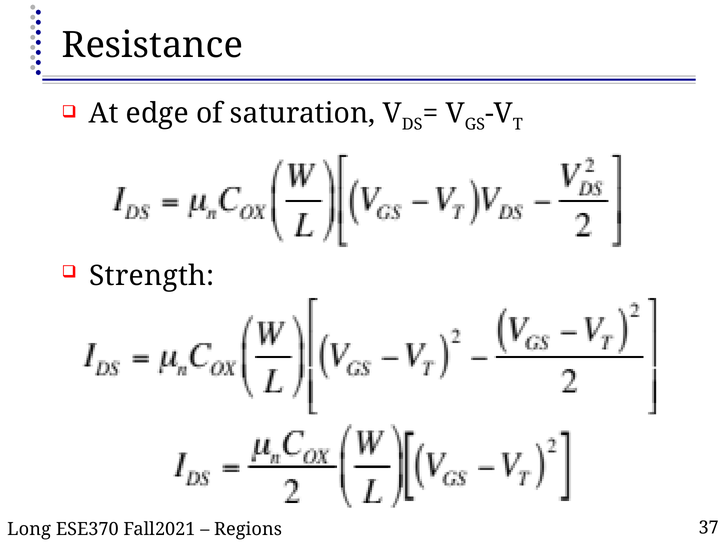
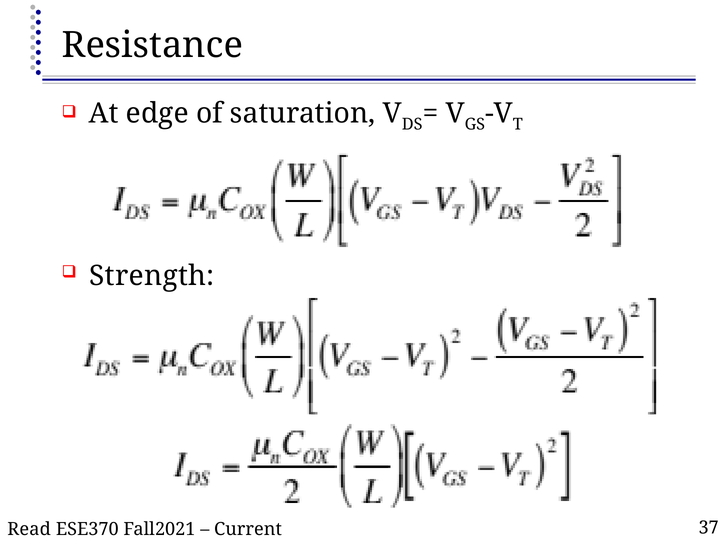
Long: Long -> Read
Regions: Regions -> Current
